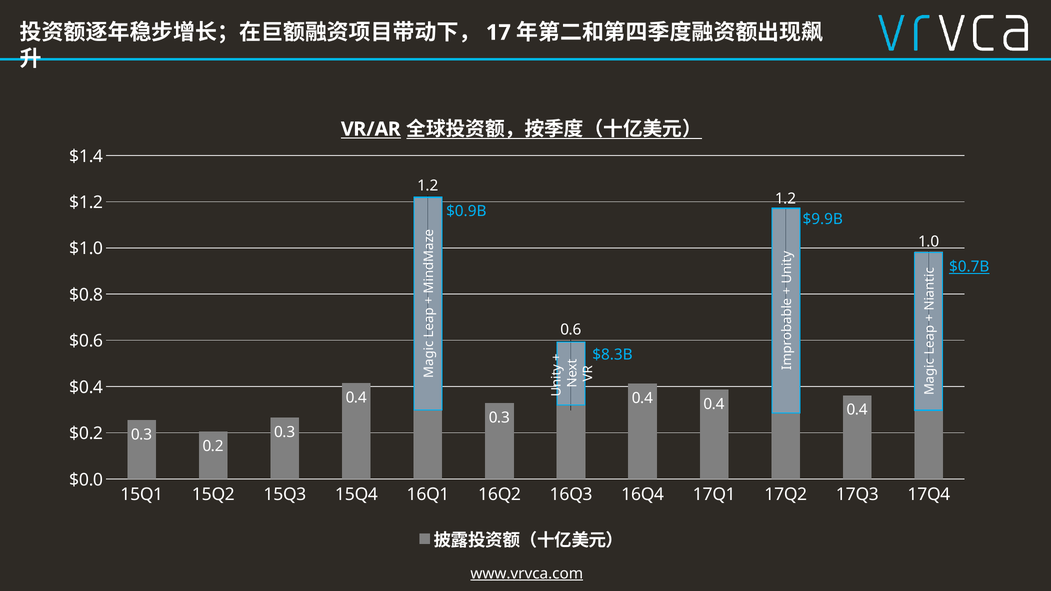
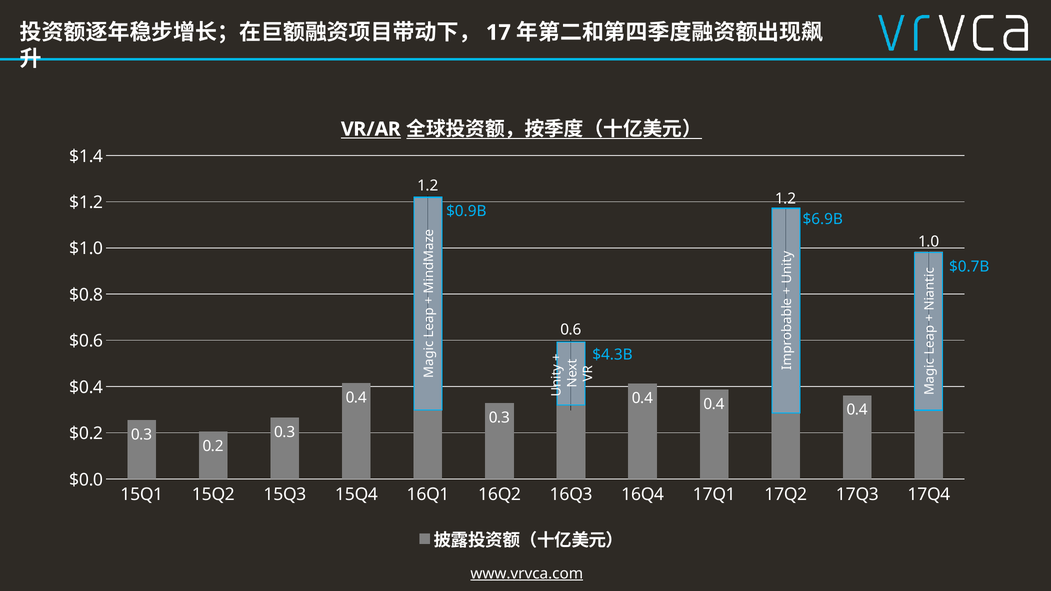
$9.9B: $9.9B -> $6.9B
$0.7B underline: present -> none
$8.3B: $8.3B -> $4.3B
